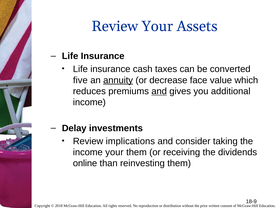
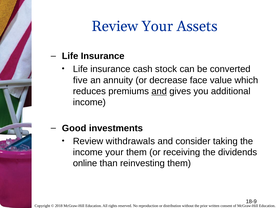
taxes: taxes -> stock
annuity underline: present -> none
Delay: Delay -> Good
implications: implications -> withdrawals
